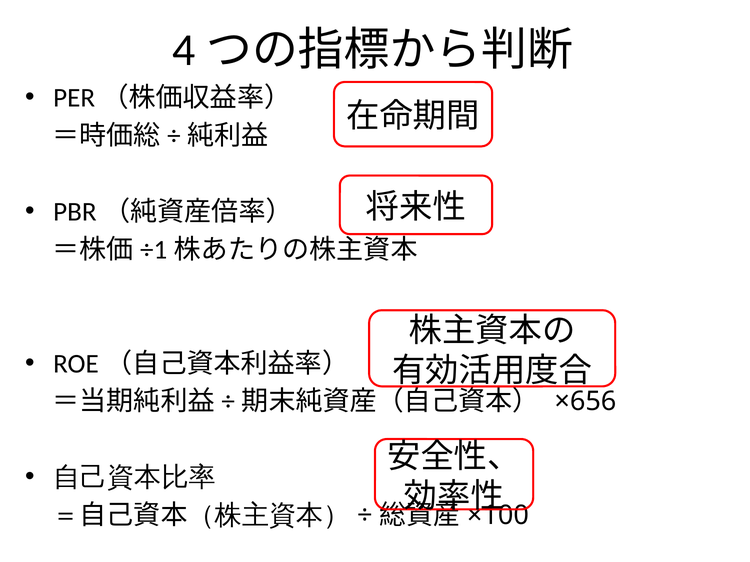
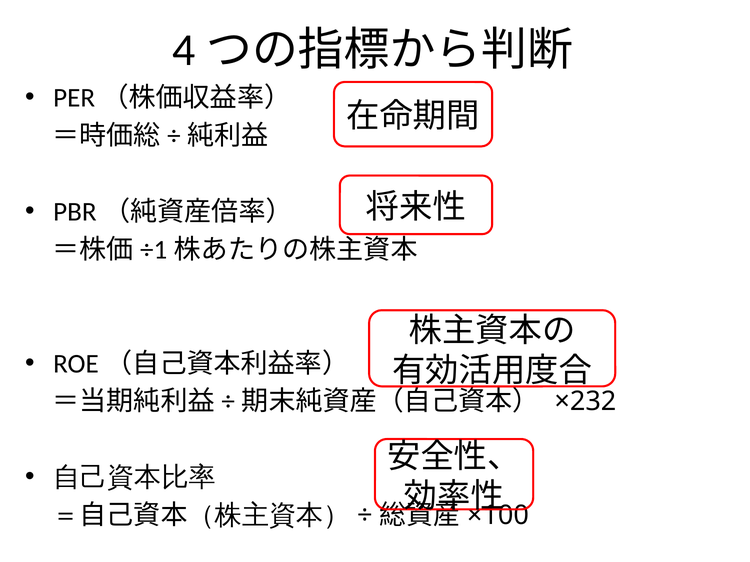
×656: ×656 -> ×232
